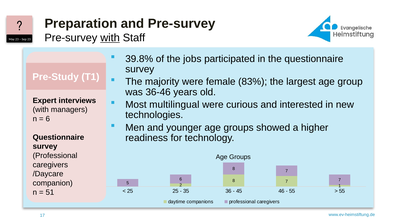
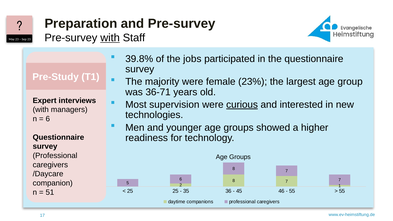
83%: 83% -> 23%
36-46: 36-46 -> 36-71
multilingual: multilingual -> supervision
curious underline: none -> present
